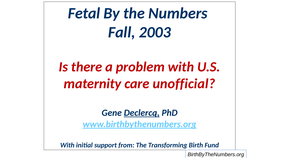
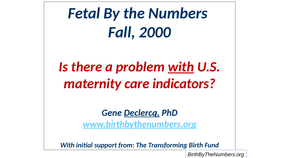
2003: 2003 -> 2000
with at (181, 67) underline: none -> present
unofficial: unofficial -> indicators
